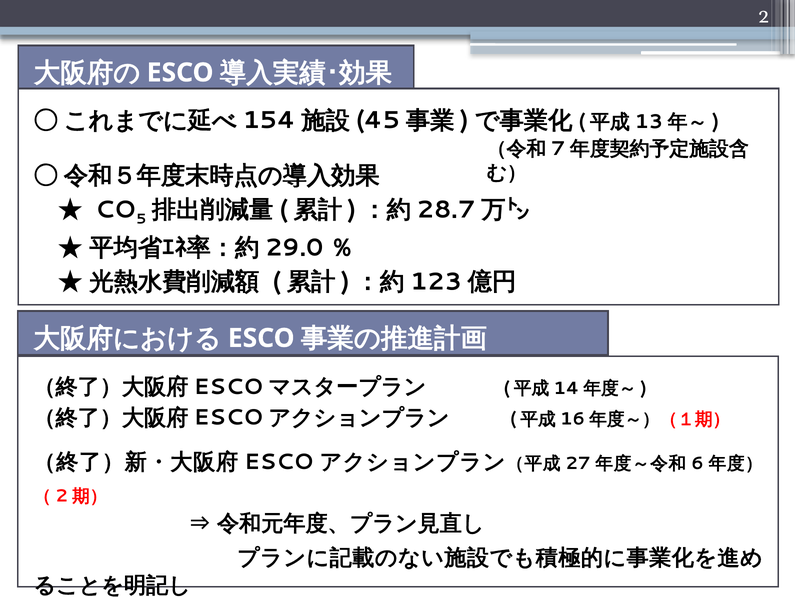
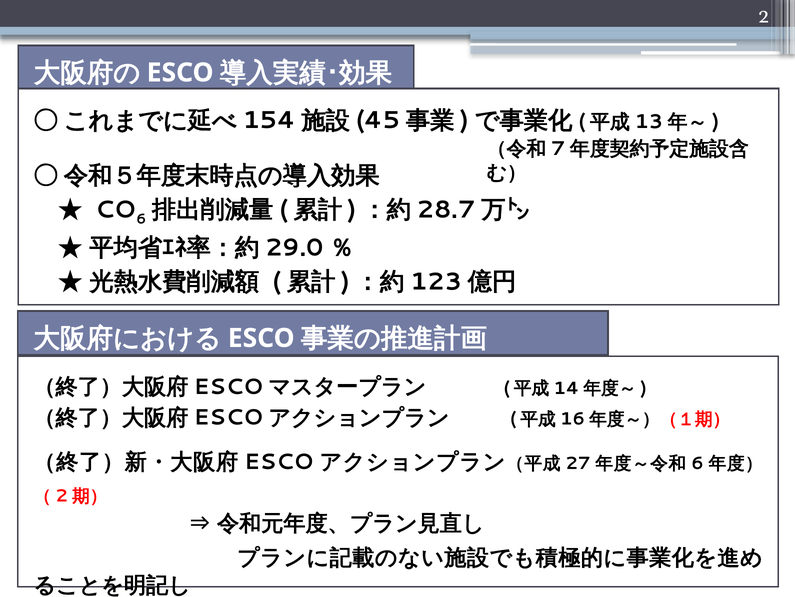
5 at (141, 219): 5 -> 6
